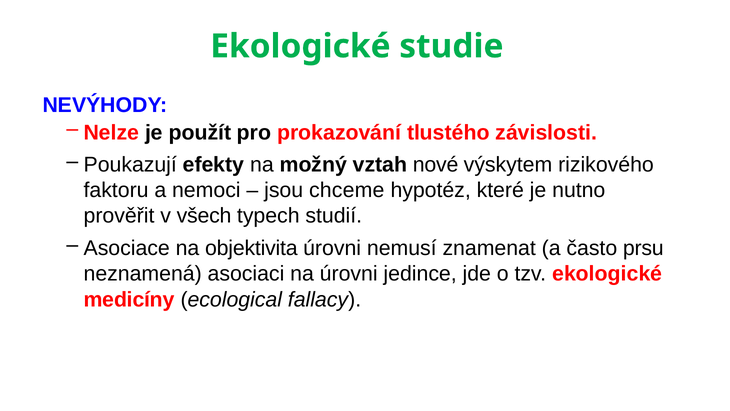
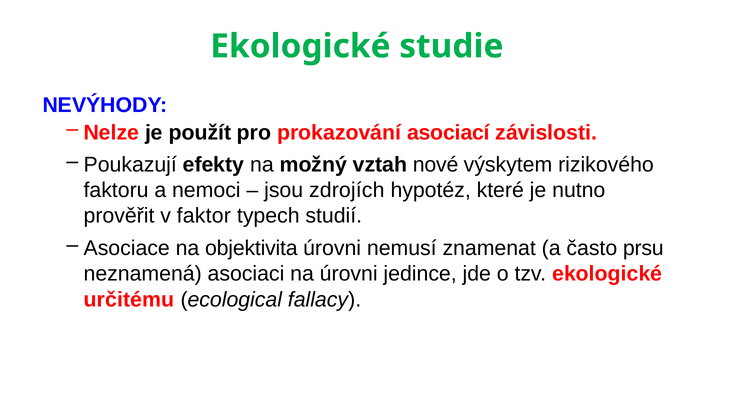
tlustého: tlustého -> asociací
chceme: chceme -> zdrojích
všech: všech -> faktor
medicíny: medicíny -> určitému
